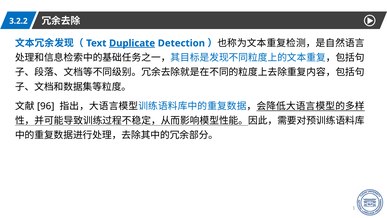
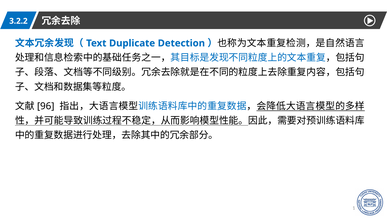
Duplicate underline: present -> none
